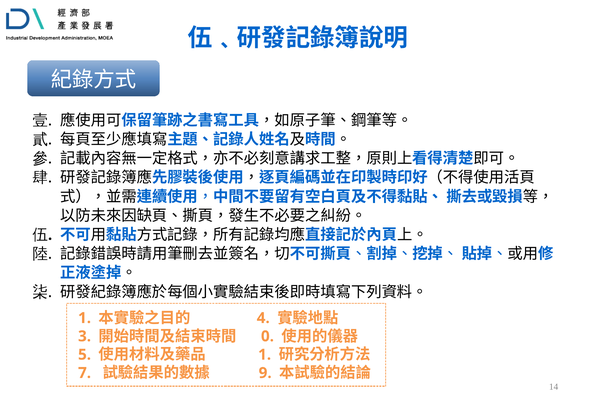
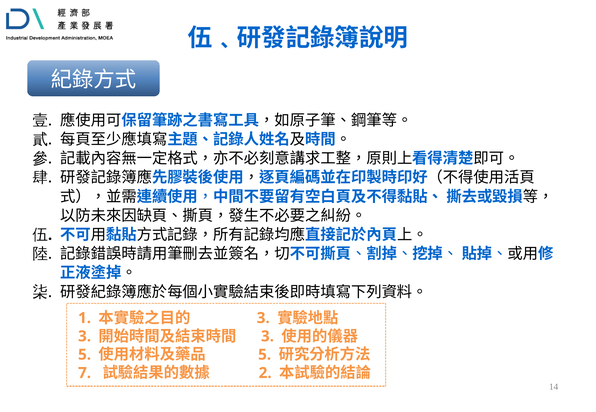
4 at (263, 318): 4 -> 3
0 at (267, 337): 0 -> 3
1 at (265, 355): 1 -> 5
9: 9 -> 2
